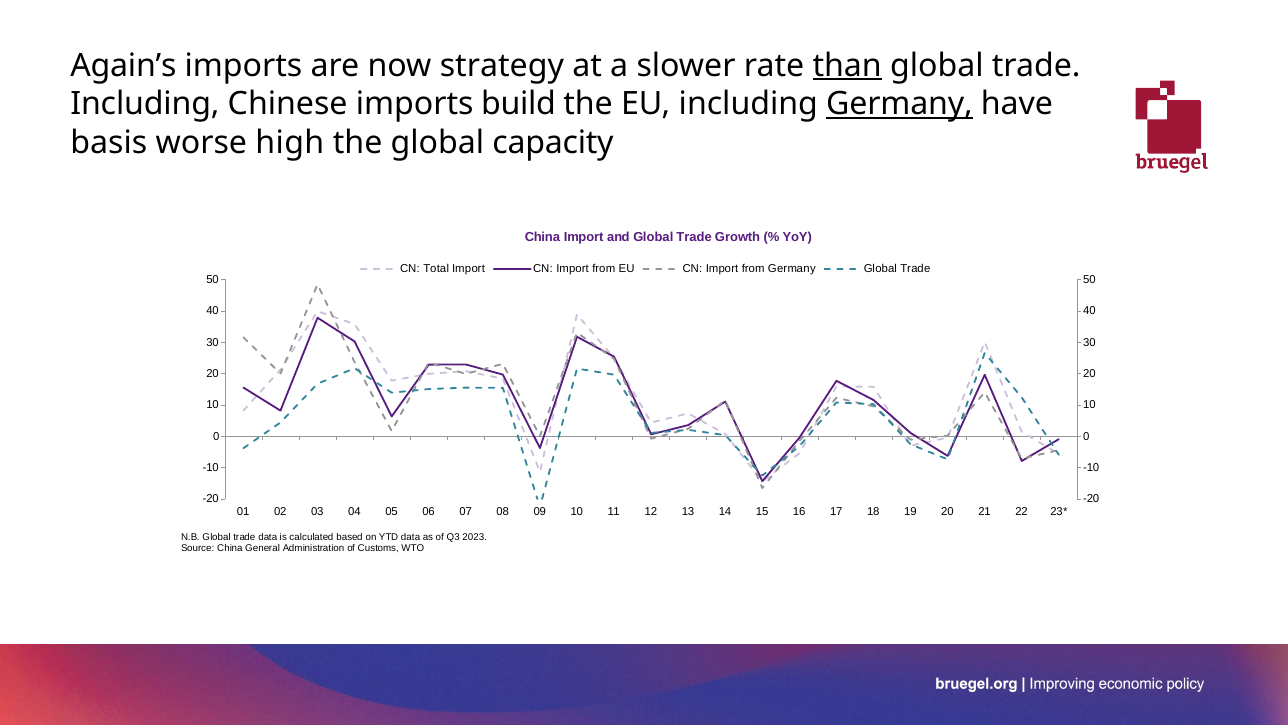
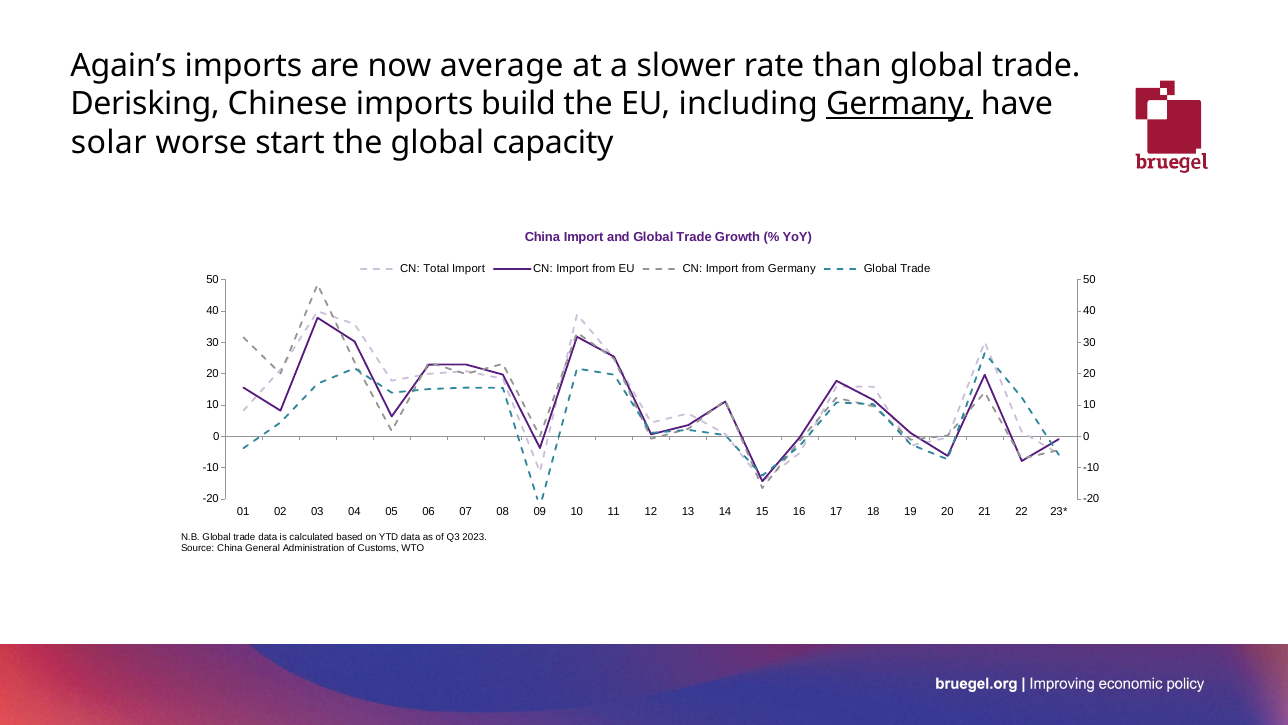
strategy: strategy -> average
than underline: present -> none
Including at (145, 104): Including -> Derisking
basis: basis -> solar
high: high -> start
